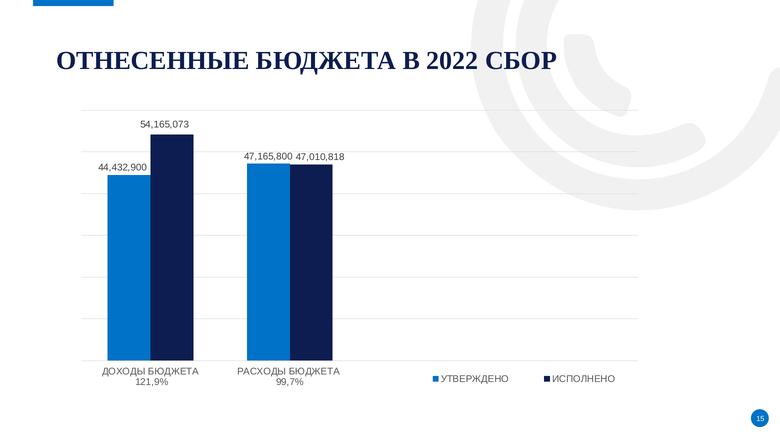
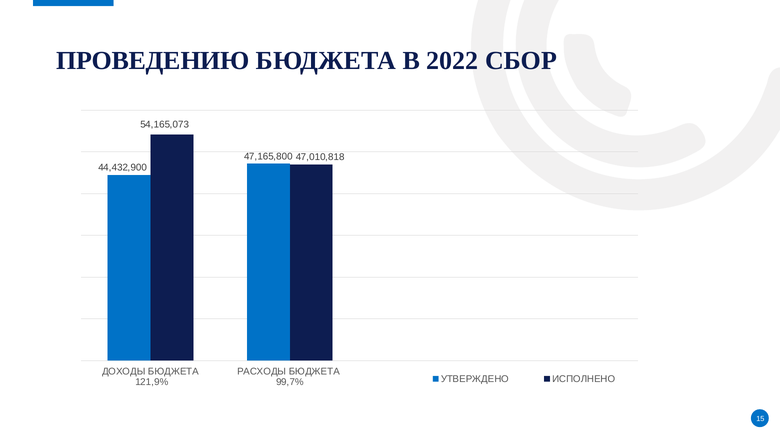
ОТНЕСЕННЫЕ: ОТНЕСЕННЫЕ -> ПРОВЕДЕНИЮ
